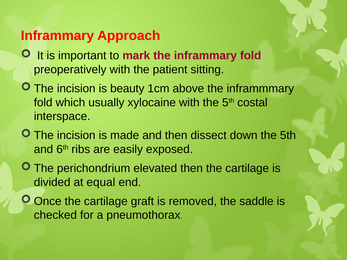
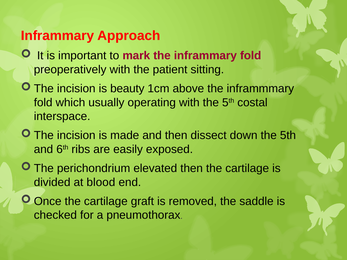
xylocaine: xylocaine -> operating
equal: equal -> blood
